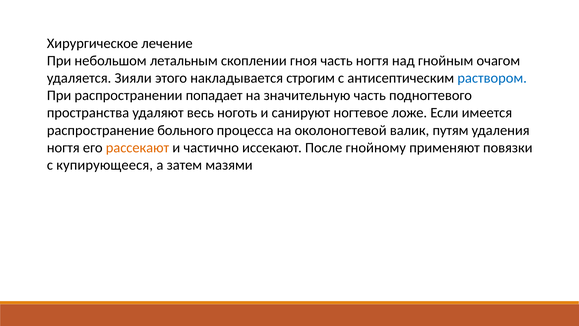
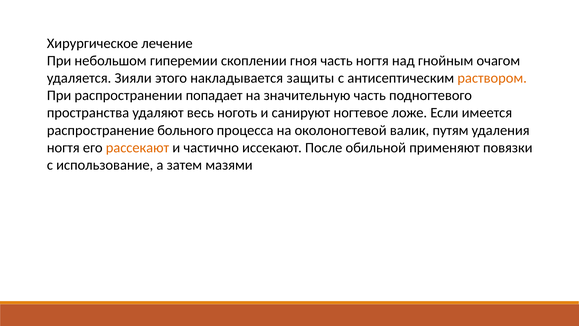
летальным: летальным -> гиперемии
строгим: строгим -> защиты
раствором colour: blue -> orange
гнойному: гнойному -> обильной
купирующееся: купирующееся -> использование
